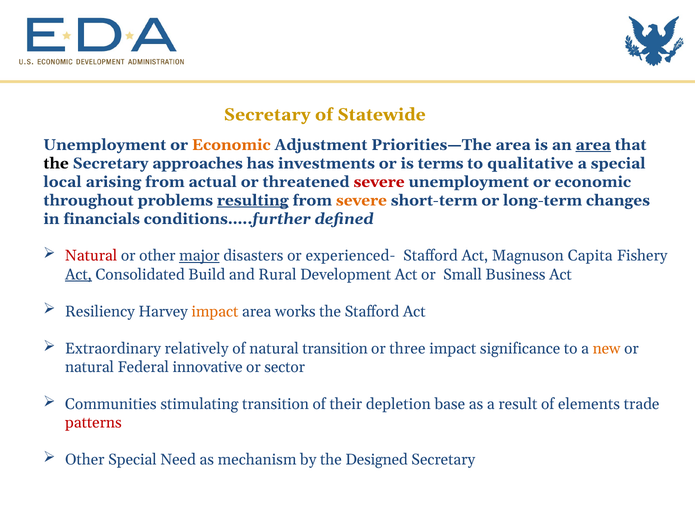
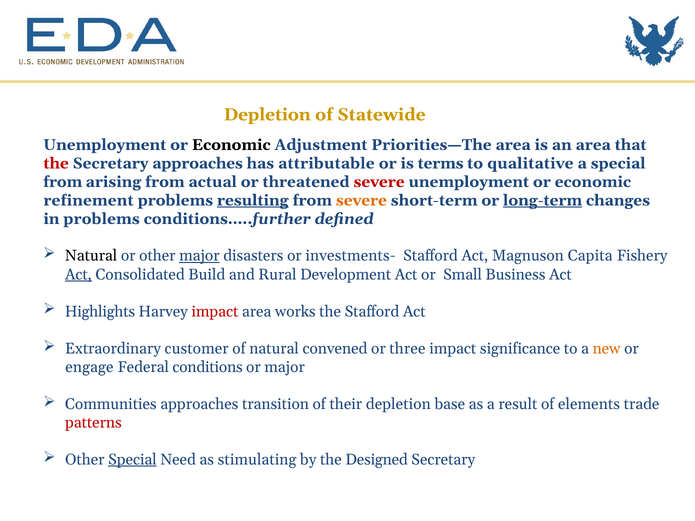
Secretary at (267, 115): Secretary -> Depletion
Economic at (231, 145) colour: orange -> black
area at (593, 145) underline: present -> none
the at (56, 163) colour: black -> red
investments: investments -> attributable
local at (63, 182): local -> from
throughout: throughout -> refinement
long-term underline: none -> present
in financials: financials -> problems
Natural at (91, 256) colour: red -> black
experienced-: experienced- -> investments-
Resiliency: Resiliency -> Highlights
impact at (215, 312) colour: orange -> red
relatively: relatively -> customer
natural transition: transition -> convened
natural at (90, 367): natural -> engage
innovative: innovative -> conditions
or sector: sector -> major
Communities stimulating: stimulating -> approaches
Special at (132, 460) underline: none -> present
mechanism: mechanism -> stimulating
